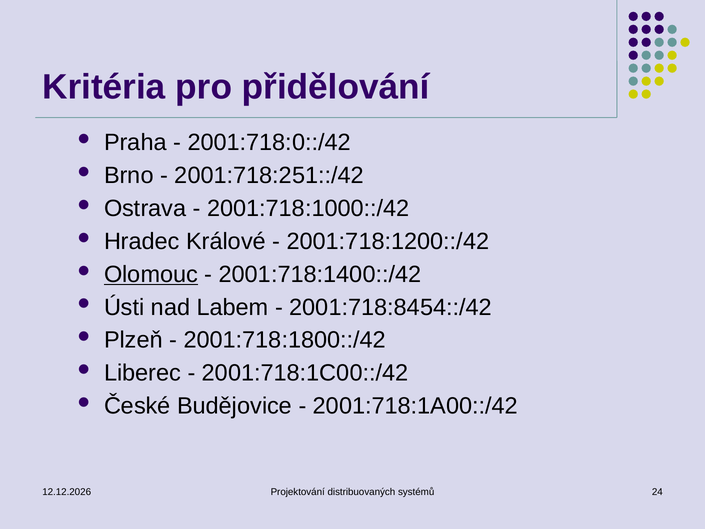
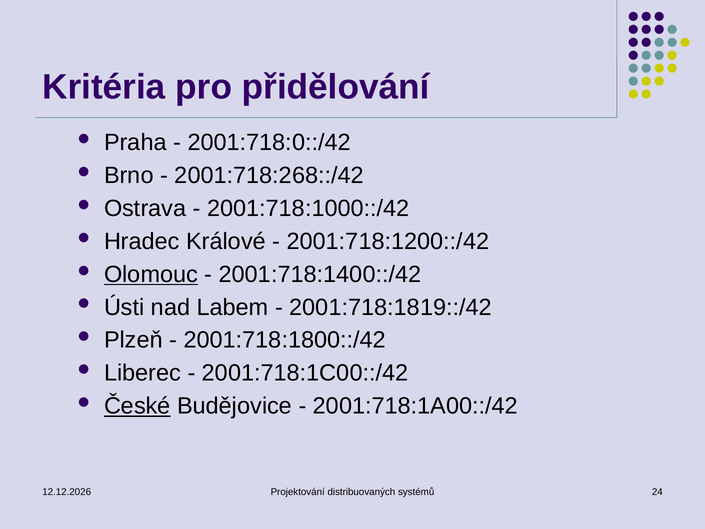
2001:718:251::/42: 2001:718:251::/42 -> 2001:718:268::/42
2001:718:8454::/42: 2001:718:8454::/42 -> 2001:718:1819::/42
České underline: none -> present
